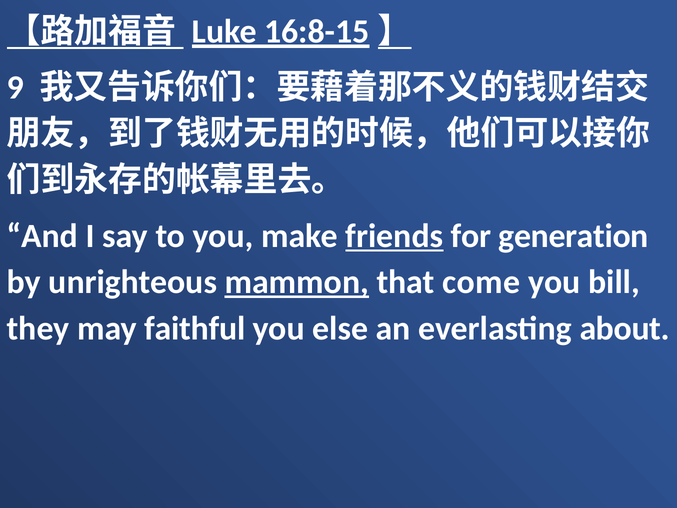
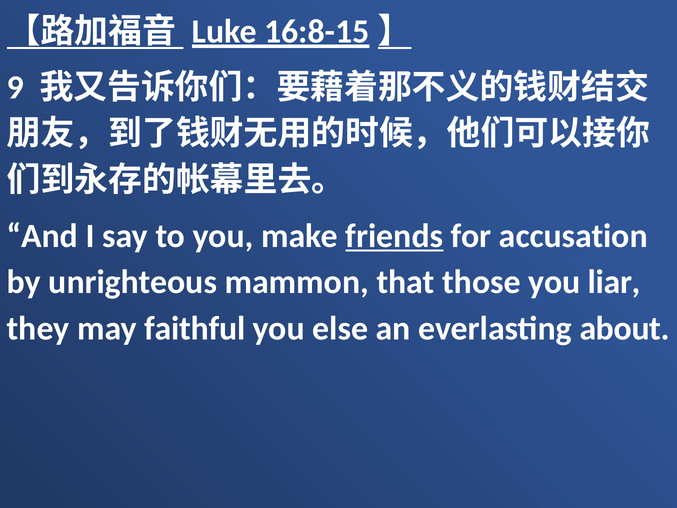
generation: generation -> accusation
mammon underline: present -> none
come: come -> those
bill: bill -> liar
